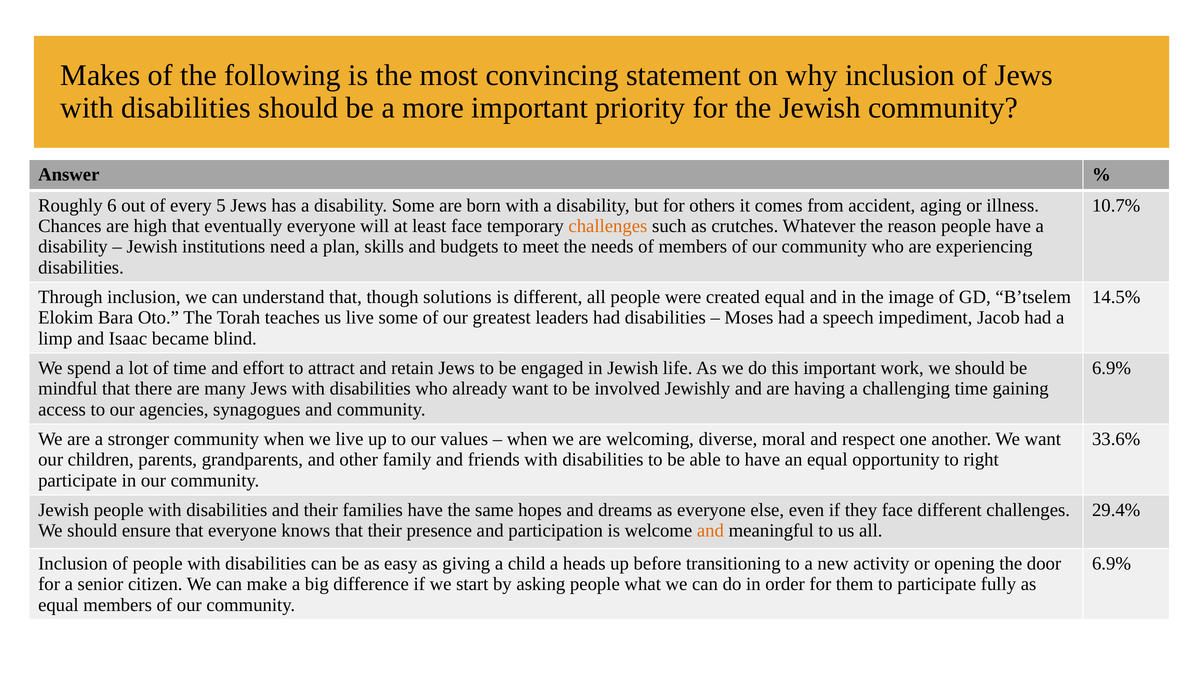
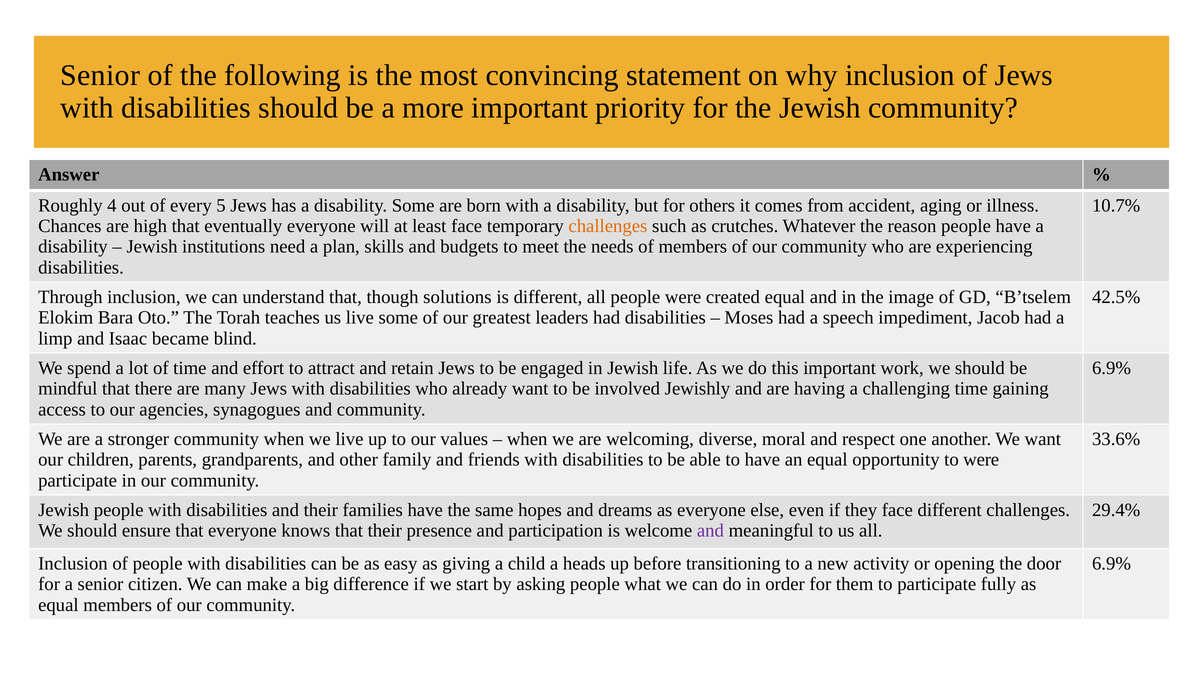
Makes at (100, 76): Makes -> Senior
6: 6 -> 4
14.5%: 14.5% -> 42.5%
to right: right -> were
and at (710, 531) colour: orange -> purple
